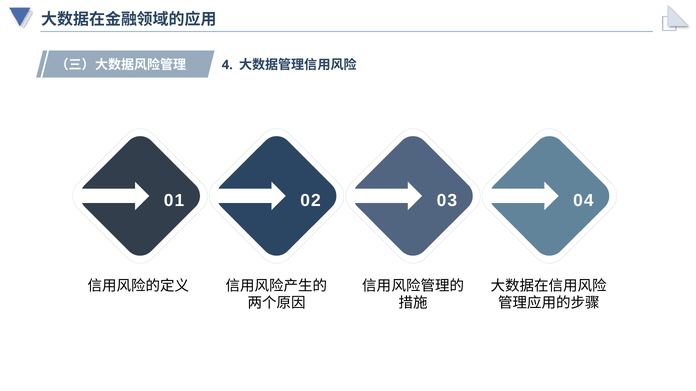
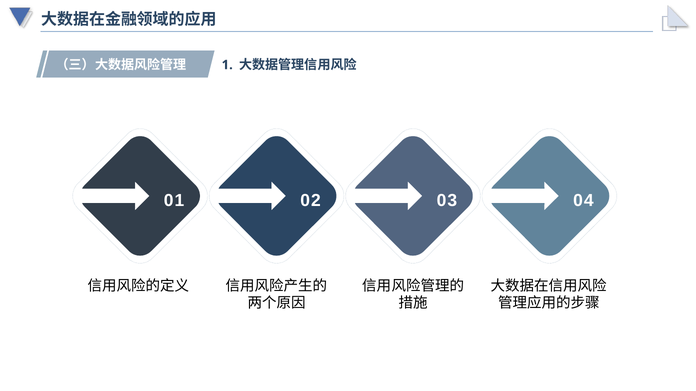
4: 4 -> 1
